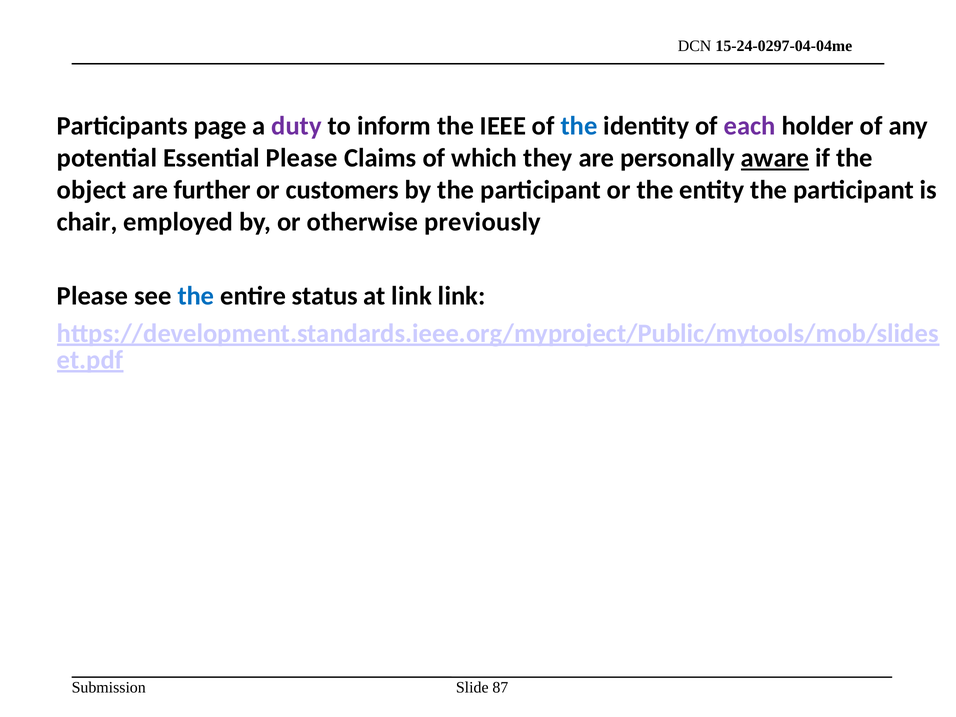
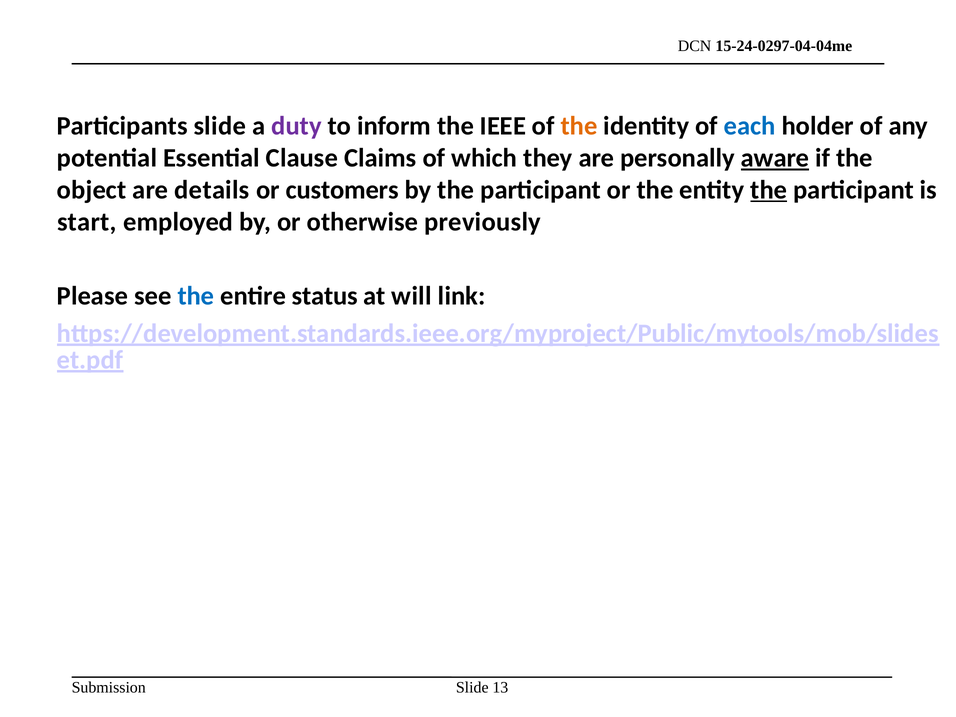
Participants page: page -> slide
the at (579, 126) colour: blue -> orange
each colour: purple -> blue
Essential Please: Please -> Clause
further: further -> details
the at (769, 190) underline: none -> present
chair: chair -> start
at link: link -> will
87: 87 -> 13
